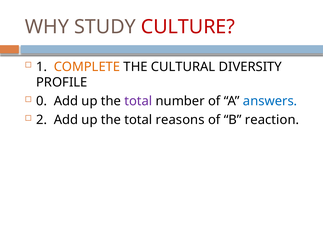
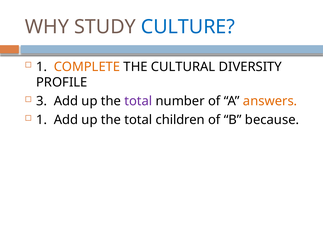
CULTURE colour: red -> blue
0: 0 -> 3
answers colour: blue -> orange
2 at (42, 120): 2 -> 1
reasons: reasons -> children
reaction: reaction -> because
